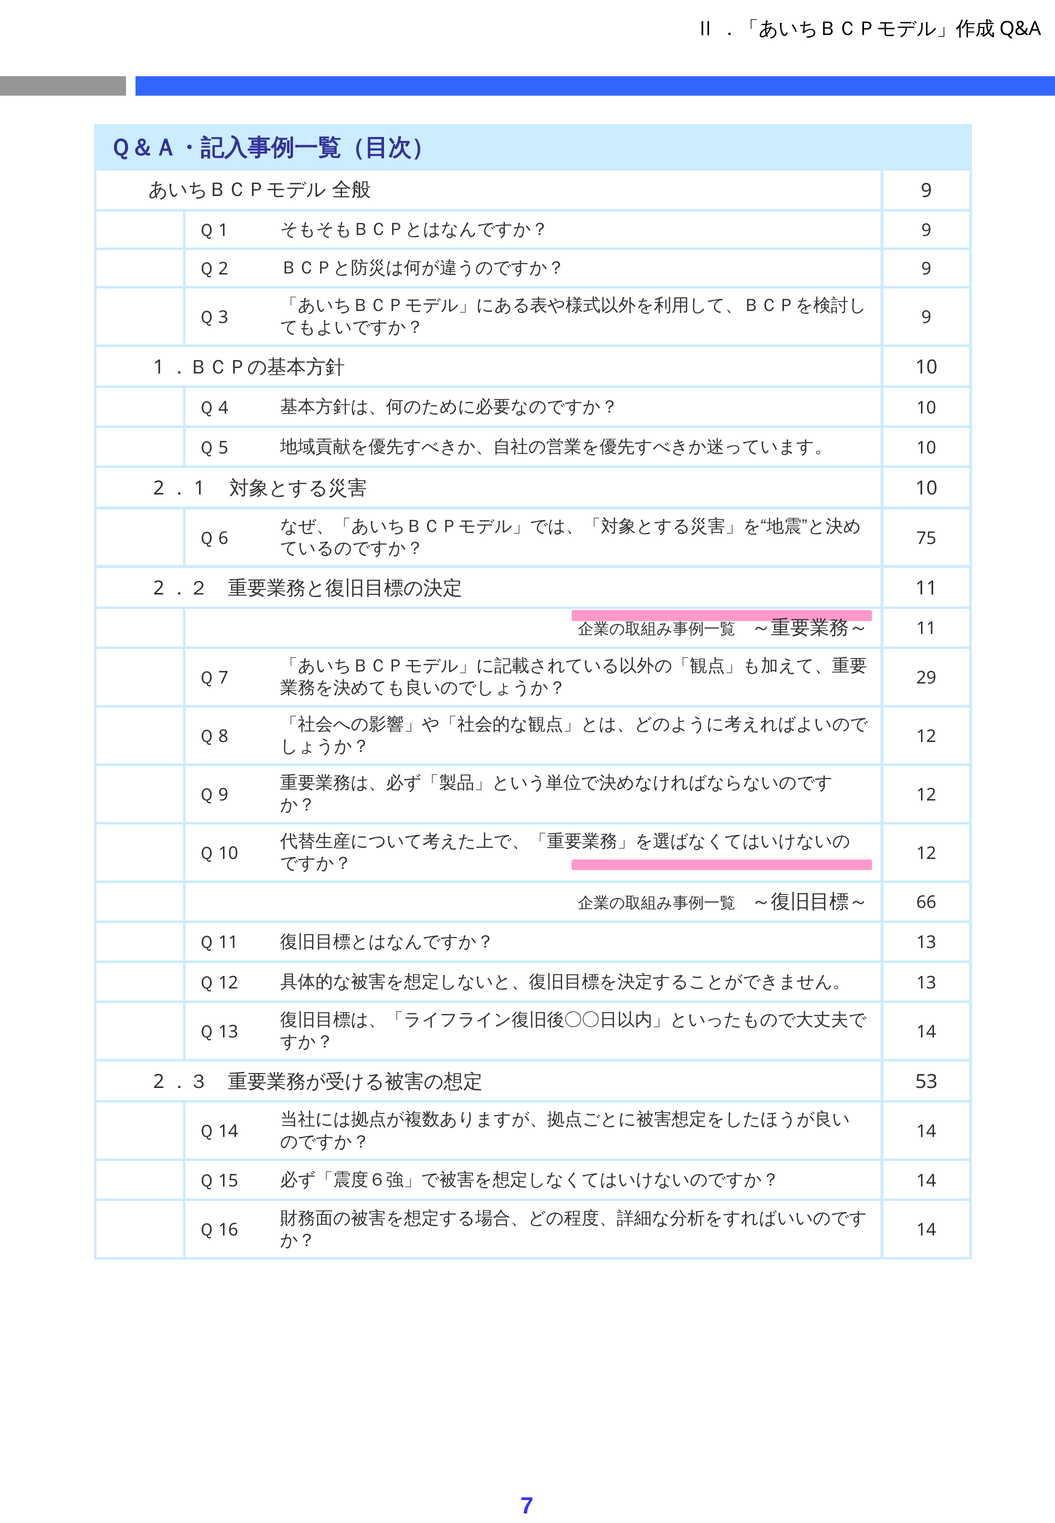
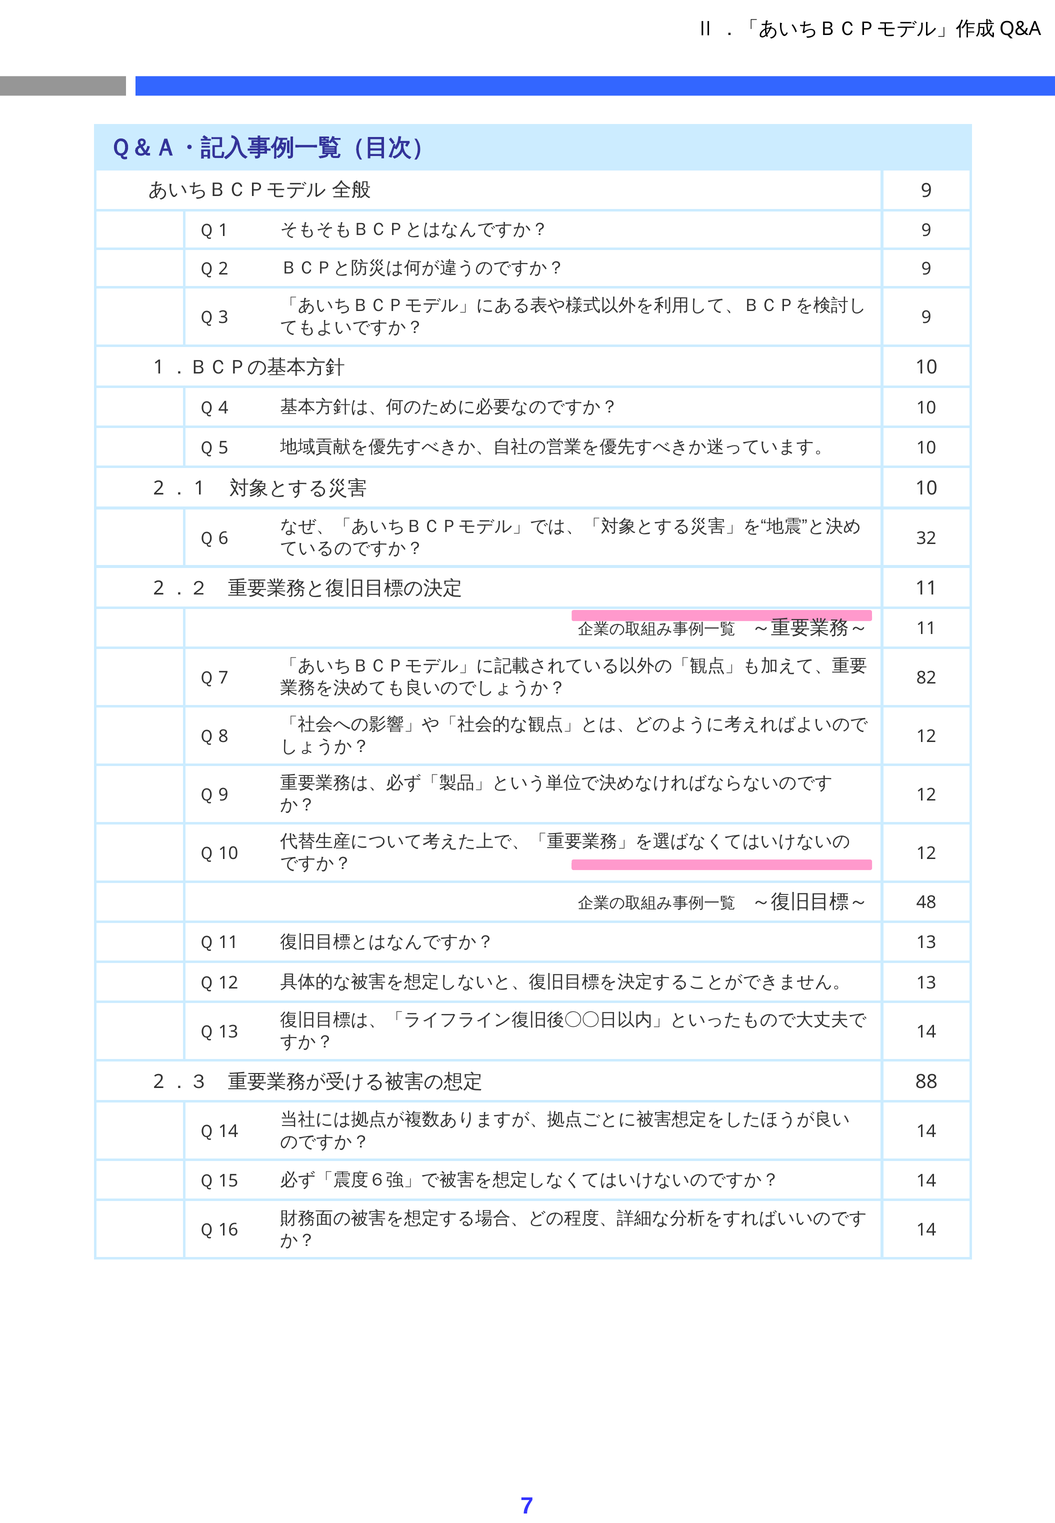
75: 75 -> 32
29: 29 -> 82
66: 66 -> 48
53: 53 -> 88
